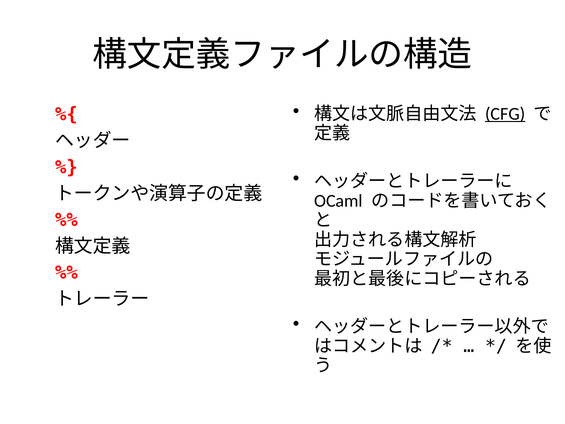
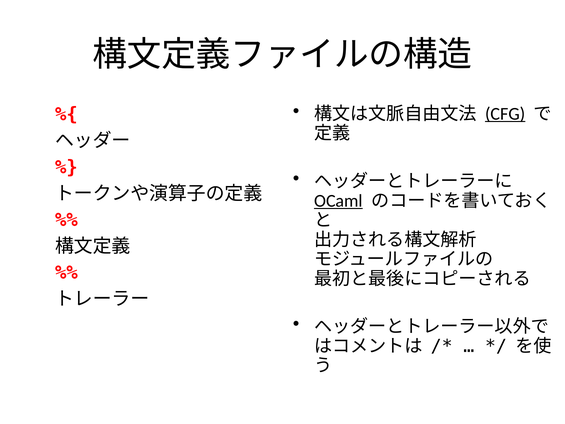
OCaml underline: none -> present
